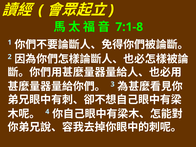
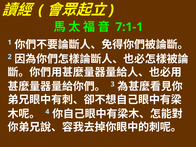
7:1-8: 7:1-8 -> 7:1-1
